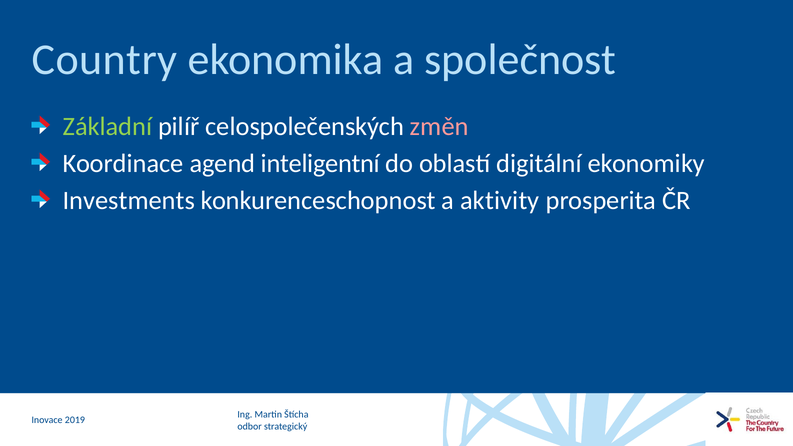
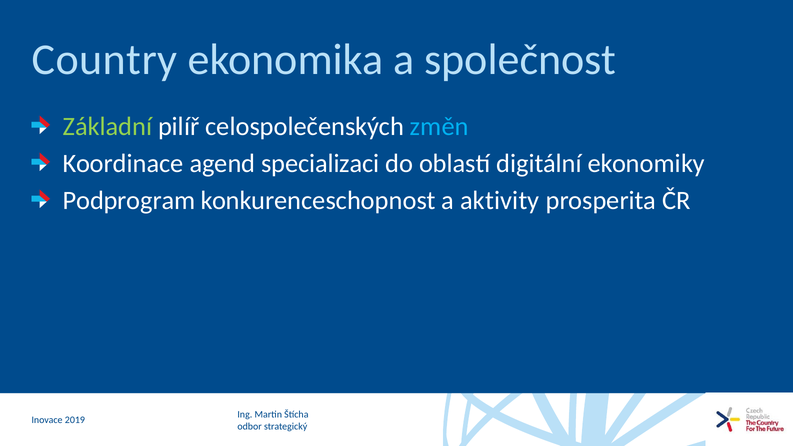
změn colour: pink -> light blue
inteligentní: inteligentní -> specializaci
Investments: Investments -> Podprogram
